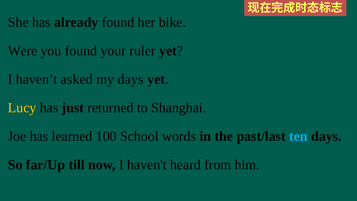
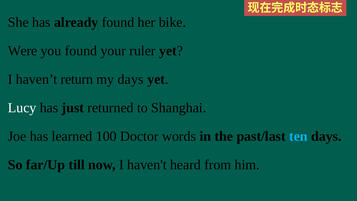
asked: asked -> return
Lucy colour: yellow -> white
School: School -> Doctor
